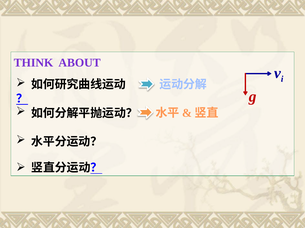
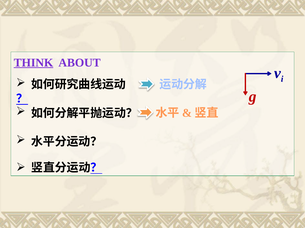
THINK underline: none -> present
